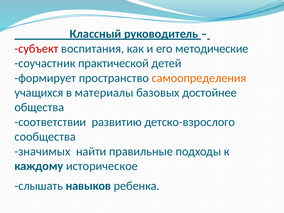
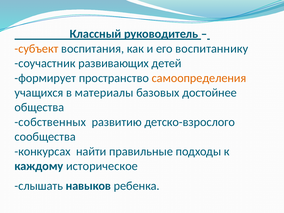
субъект colour: red -> orange
методические: методические -> воспитаннику
практической: практической -> развивающих
соответствии: соответствии -> собственных
значимых: значимых -> конкурсах
